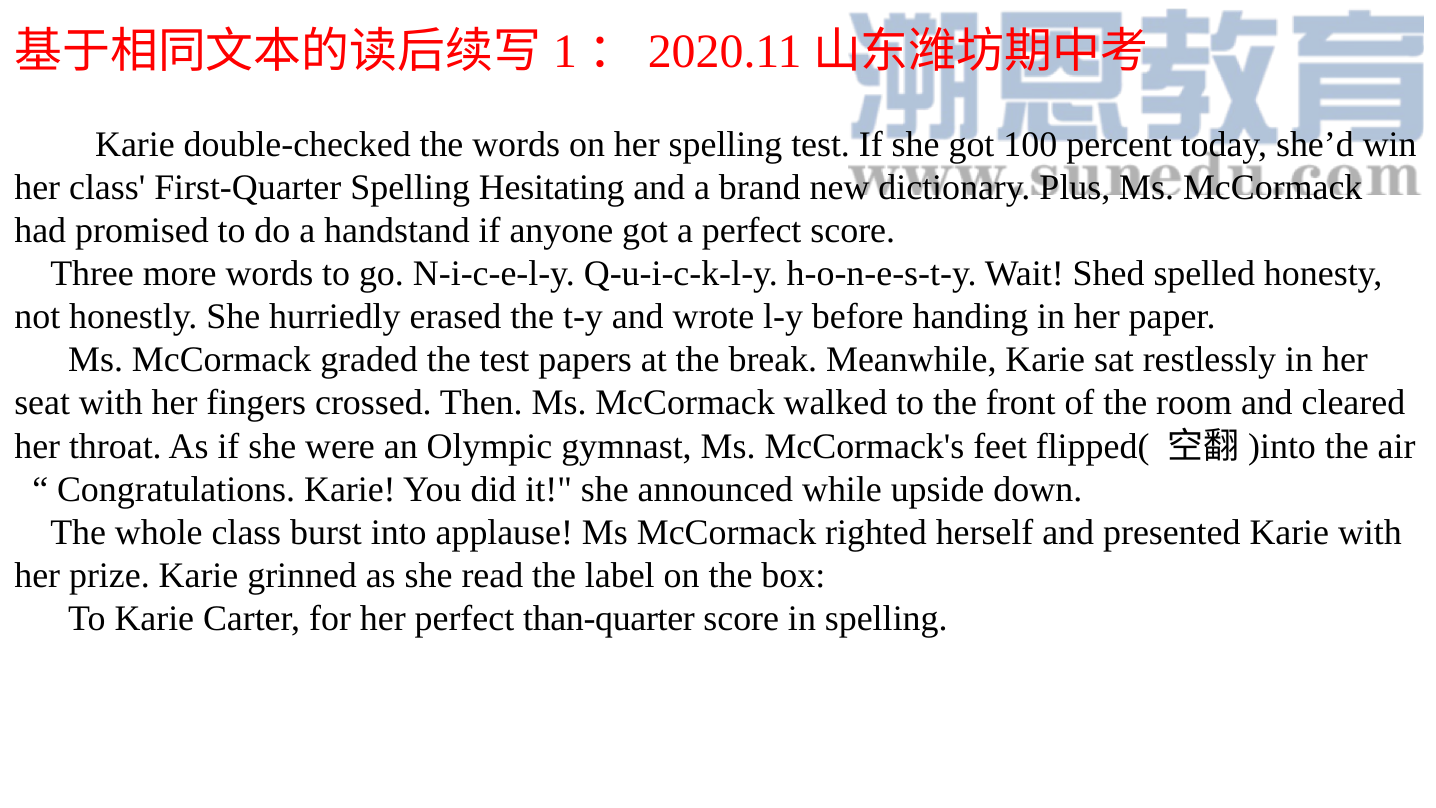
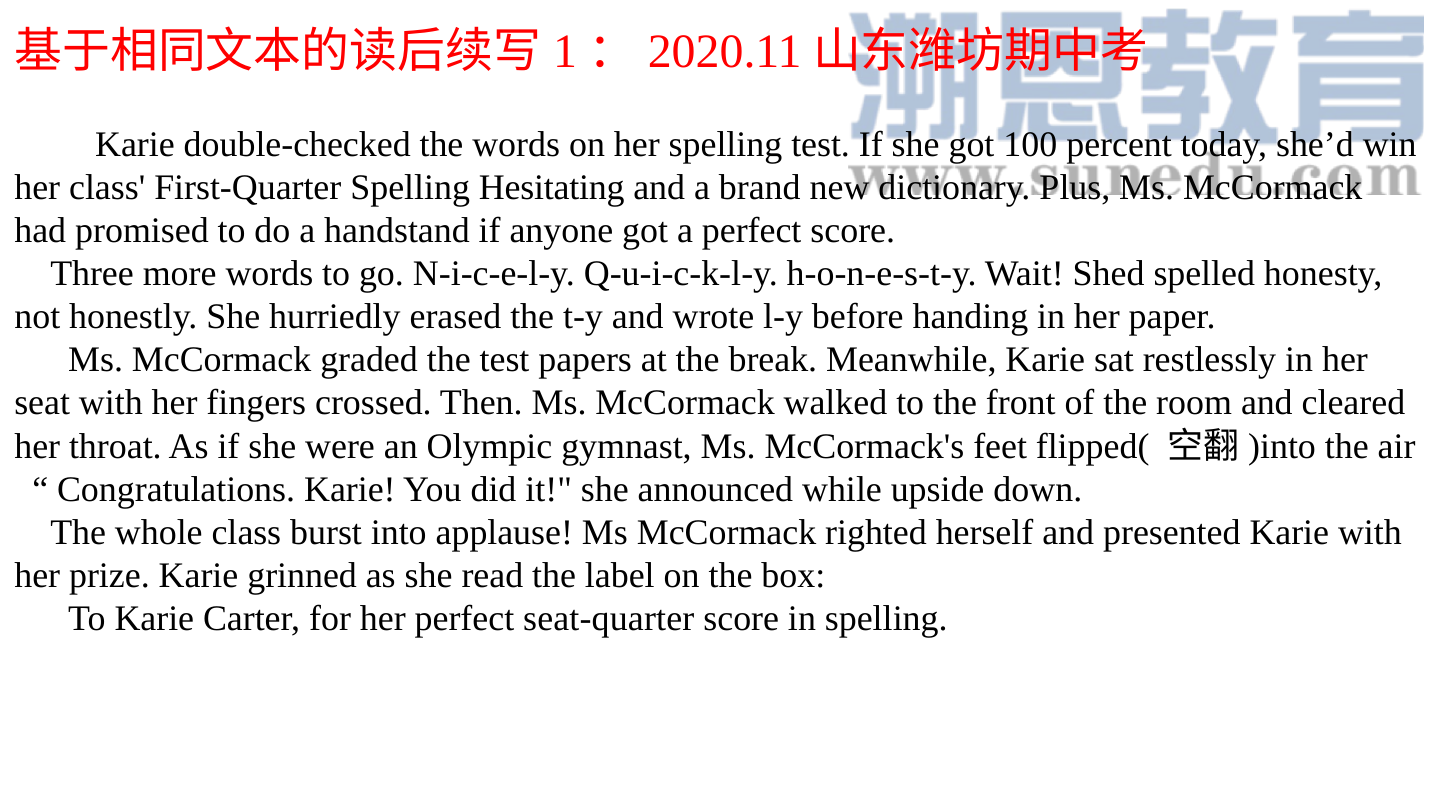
than-quarter: than-quarter -> seat-quarter
